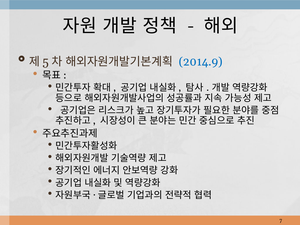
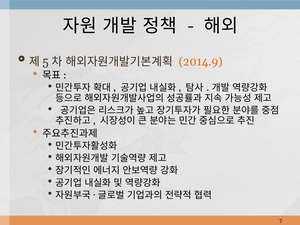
2014.9 colour: blue -> orange
